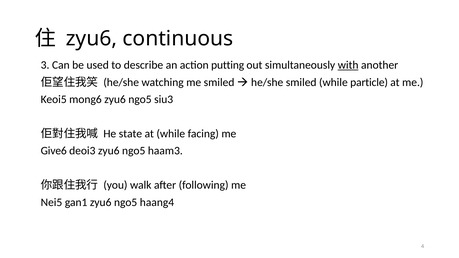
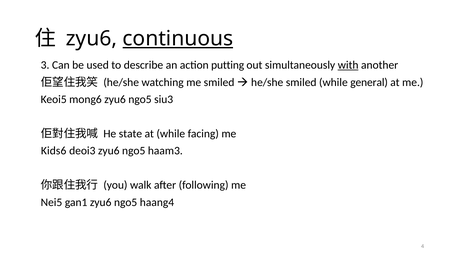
continuous underline: none -> present
particle: particle -> general
Give6: Give6 -> Kids6
